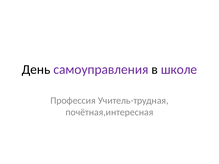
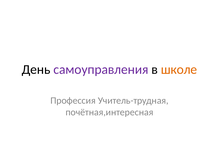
школе colour: purple -> orange
